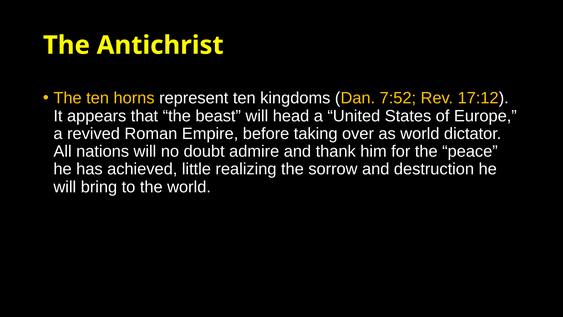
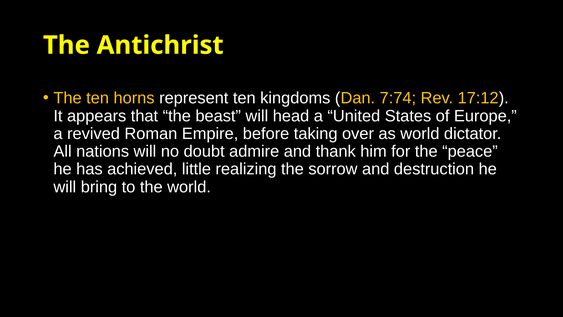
7:52: 7:52 -> 7:74
